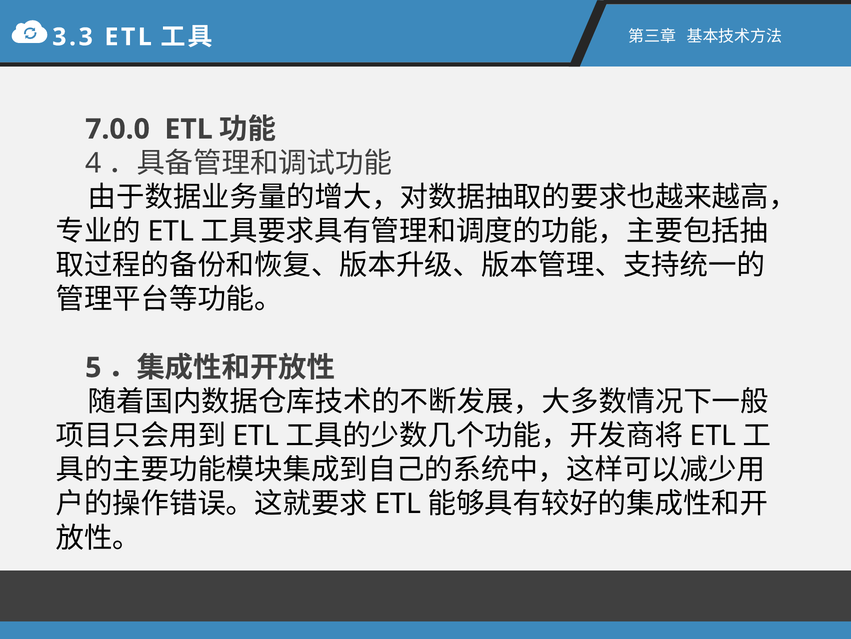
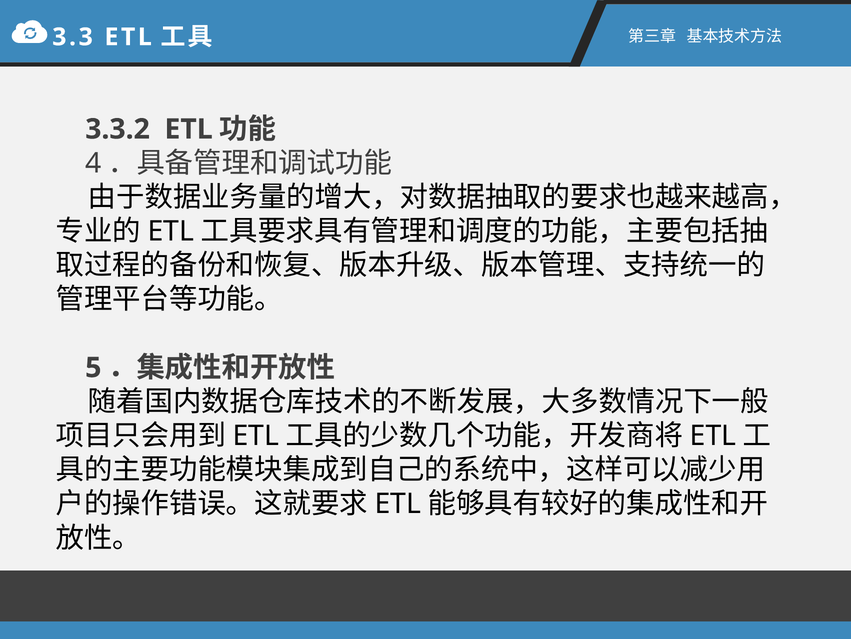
7.0.0: 7.0.0 -> 3.3.2
